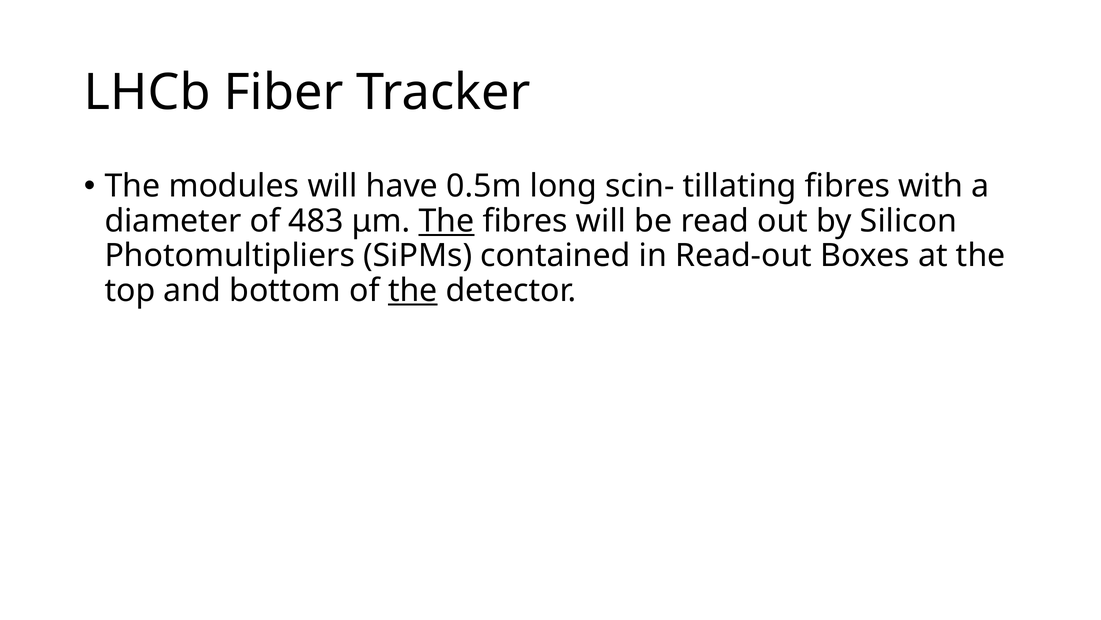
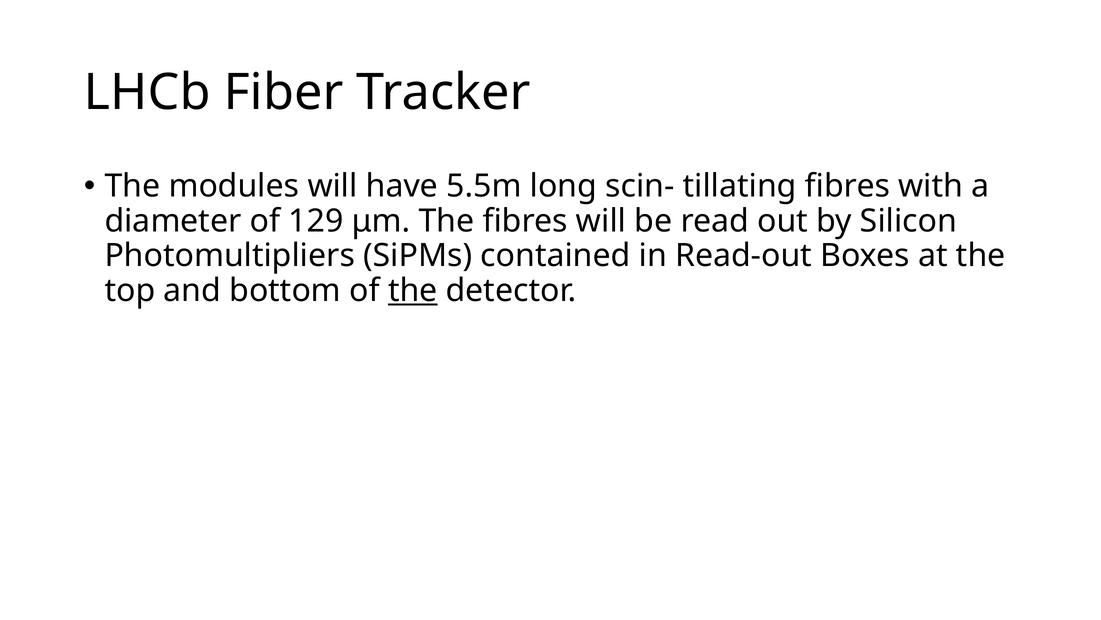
0.5m: 0.5m -> 5.5m
483: 483 -> 129
The at (446, 221) underline: present -> none
